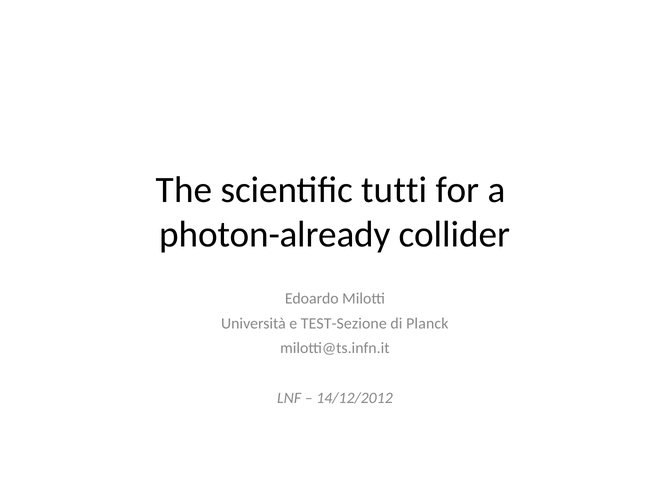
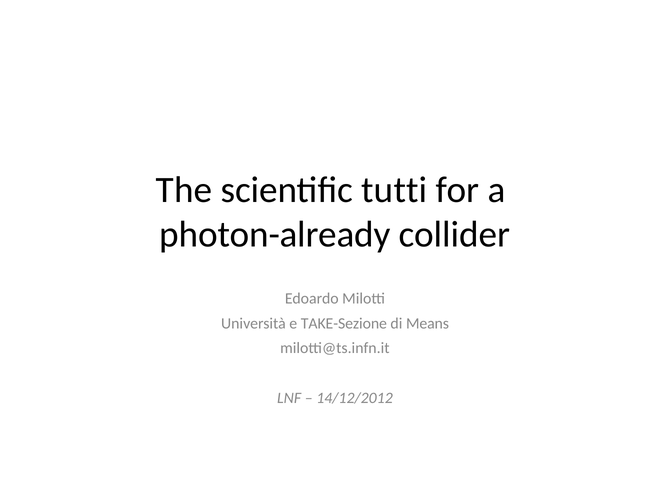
TEST-Sezione: TEST-Sezione -> TAKE-Sezione
Planck: Planck -> Means
